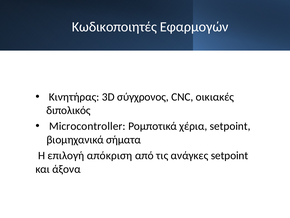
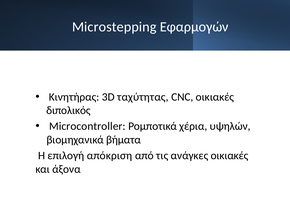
Κωδικοποιητές: Κωδικοποιητές -> Microstepping
σύγχρονος: σύγχρονος -> ταχύτητας
χέρια setpoint: setpoint -> υψηλών
σήματα: σήματα -> βήματα
ανάγκες setpoint: setpoint -> οικιακές
